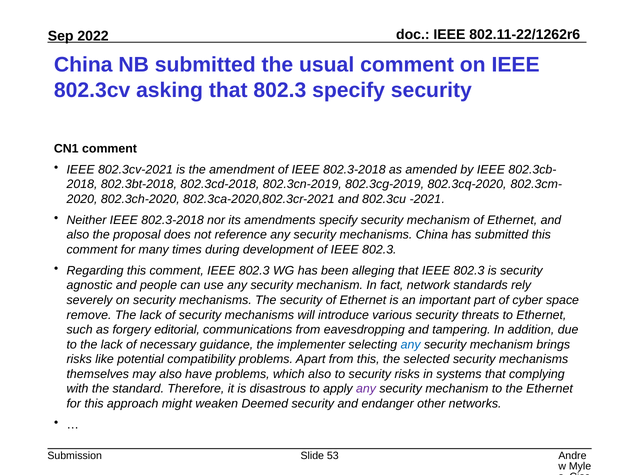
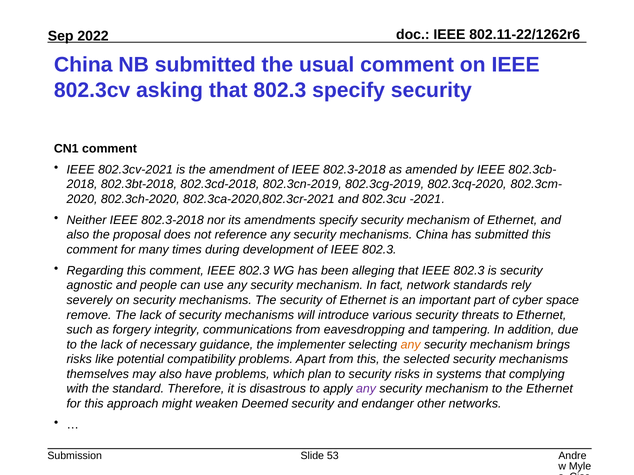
editorial: editorial -> integrity
any at (411, 345) colour: blue -> orange
which also: also -> plan
